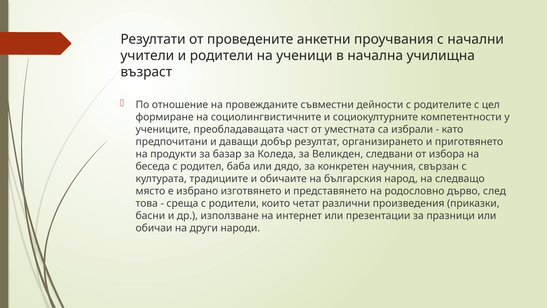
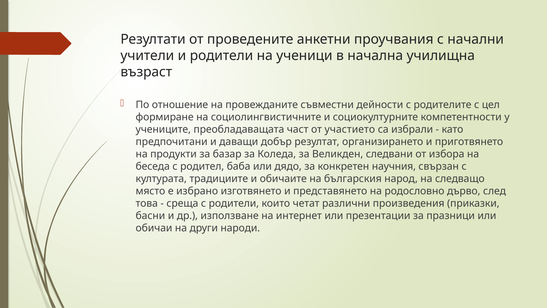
уместната: уместната -> участието
